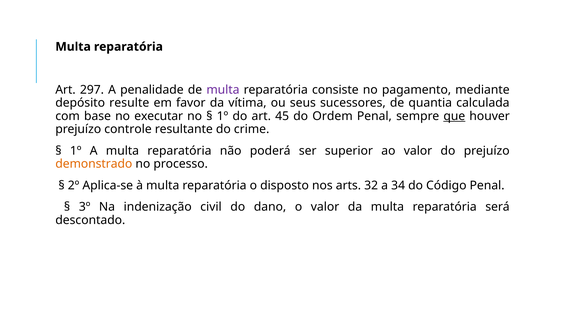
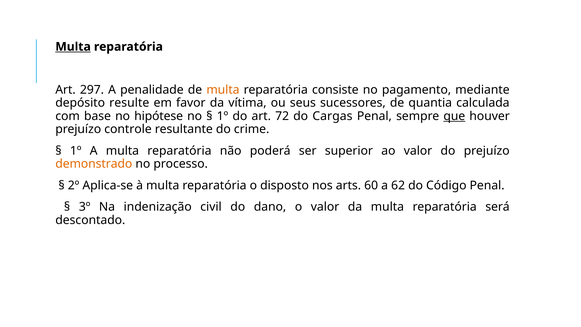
Multa at (73, 47) underline: none -> present
multa at (223, 90) colour: purple -> orange
executar: executar -> hipótese
45: 45 -> 72
Ordem: Ordem -> Cargas
32: 32 -> 60
34: 34 -> 62
